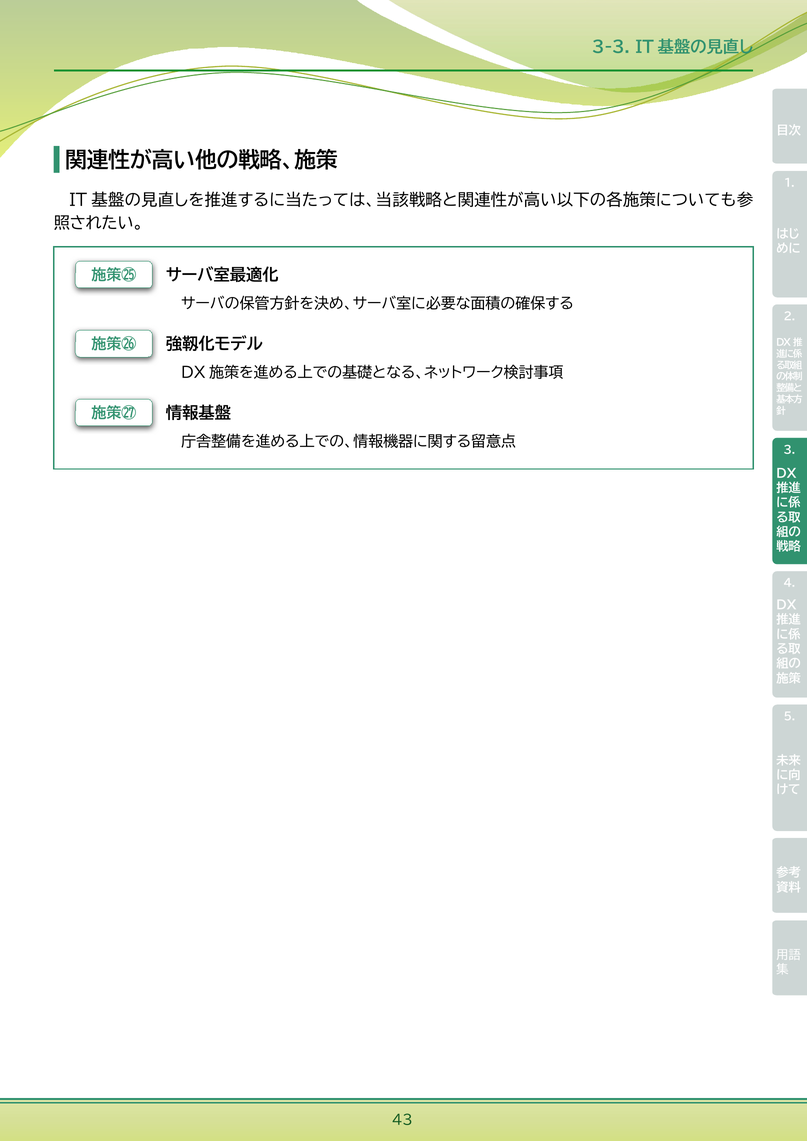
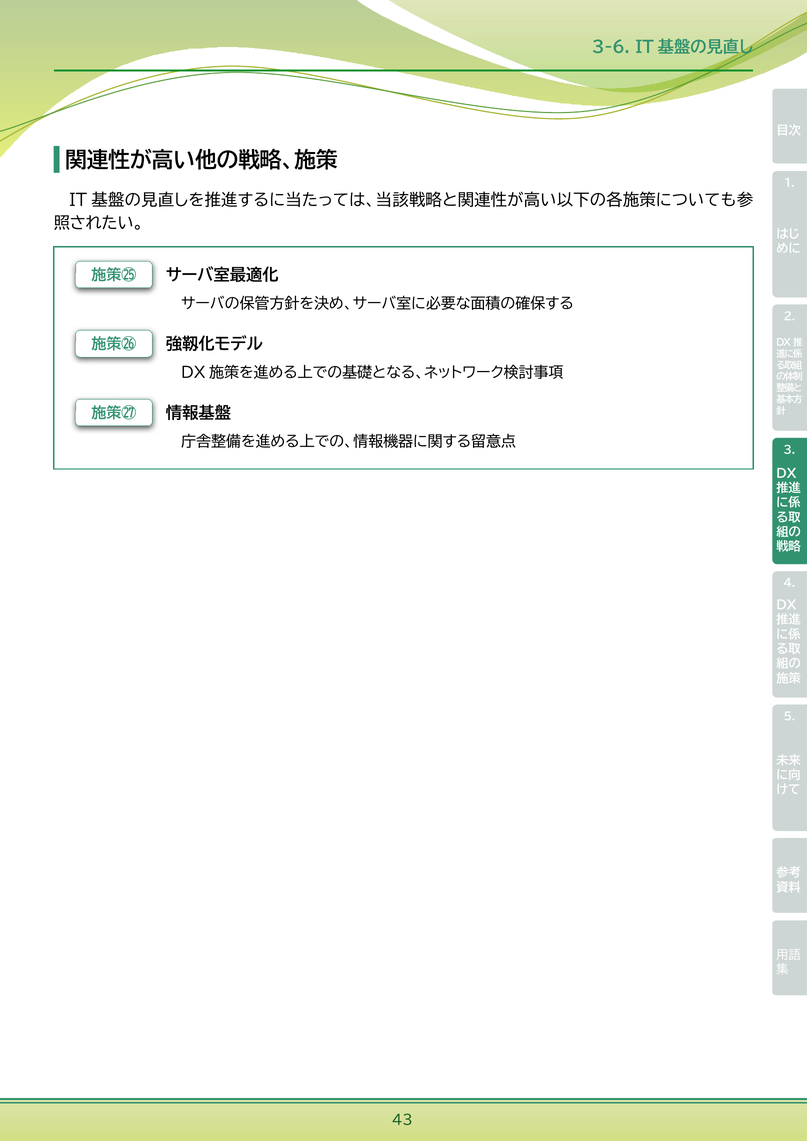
3-3: 3-3 -> 3-6
